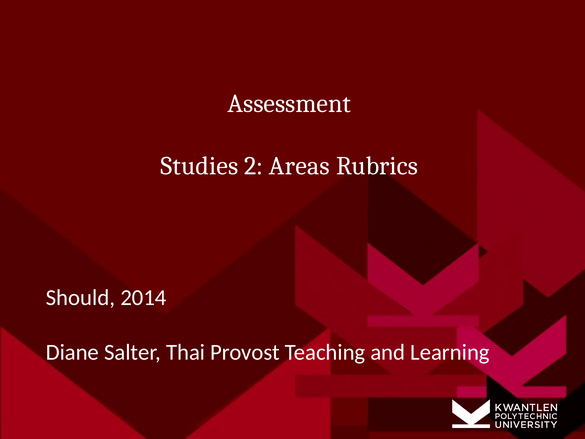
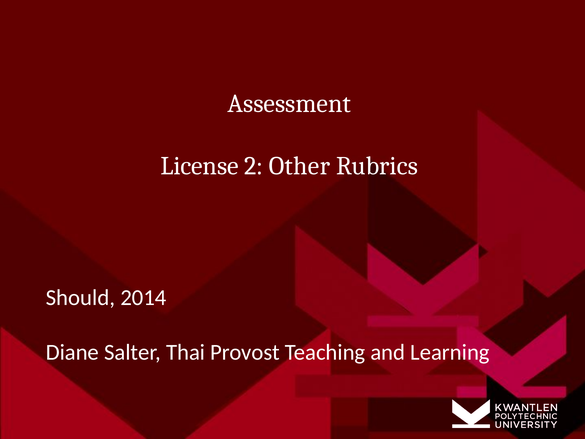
Studies: Studies -> License
Areas: Areas -> Other
